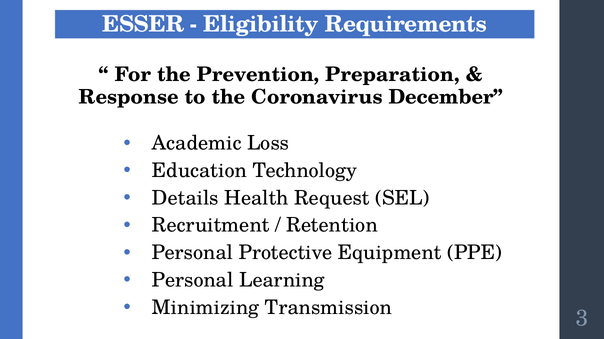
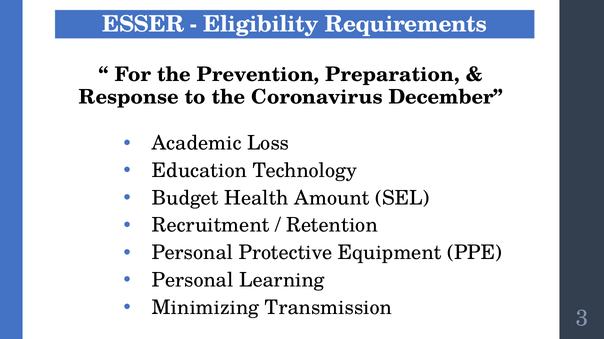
Details: Details -> Budget
Request: Request -> Amount
